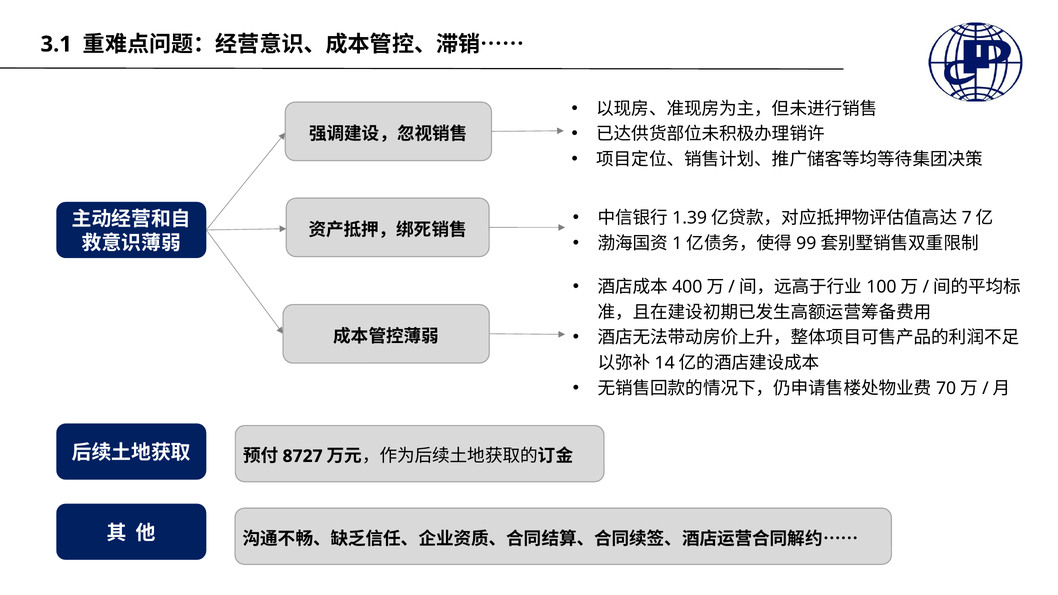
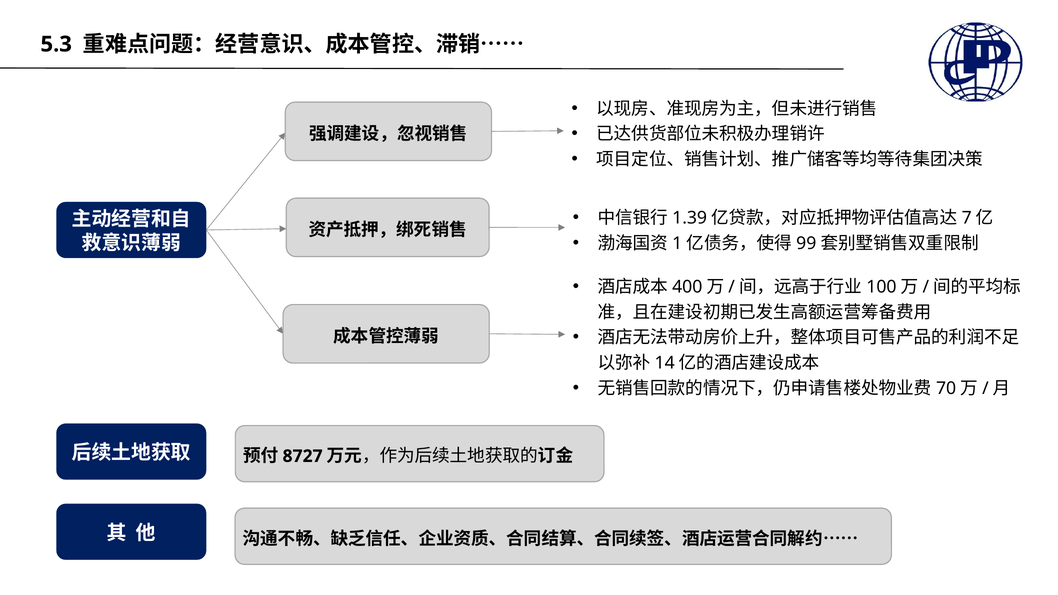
3.1: 3.1 -> 5.3
